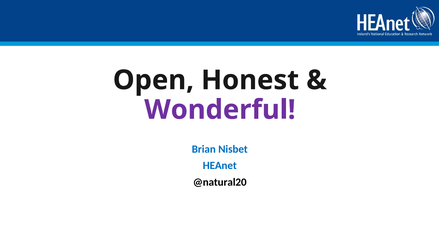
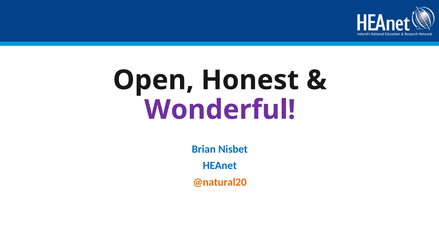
@natural20 colour: black -> orange
